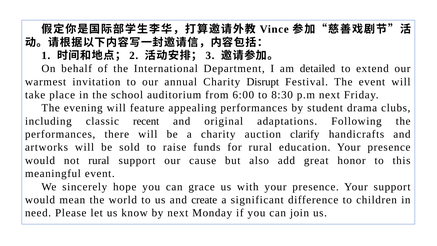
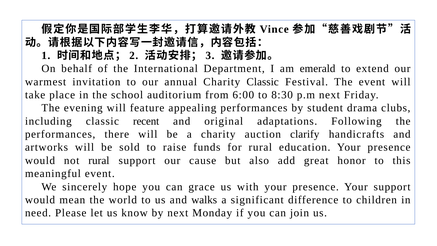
detailed: detailed -> emerald
Charity Disrupt: Disrupt -> Classic
create: create -> walks
